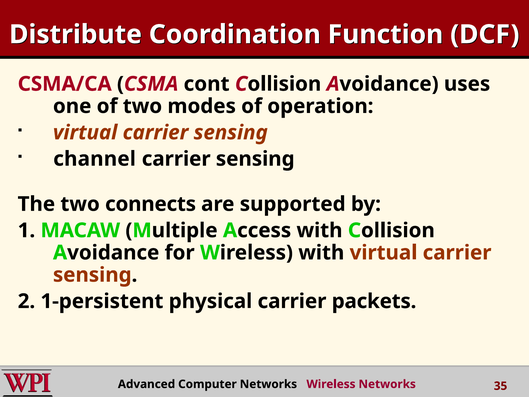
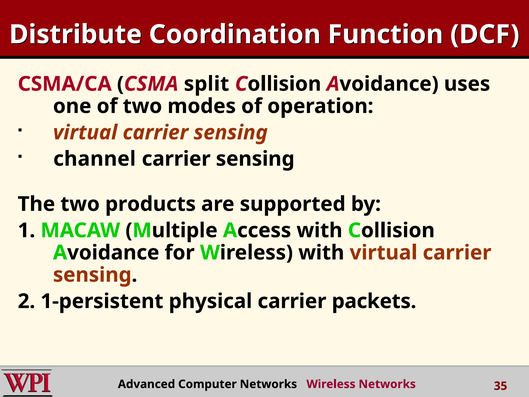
cont: cont -> split
connects: connects -> products
